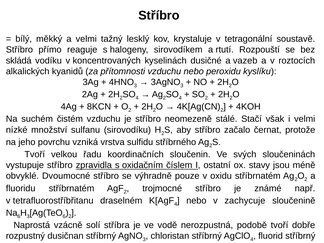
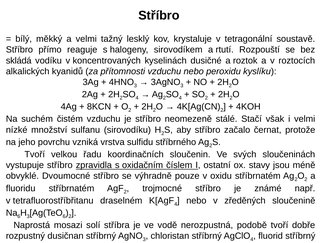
vazeb: vazeb -> roztok
zachycuje: zachycuje -> zředěných
vzácně: vzácně -> mosazi
